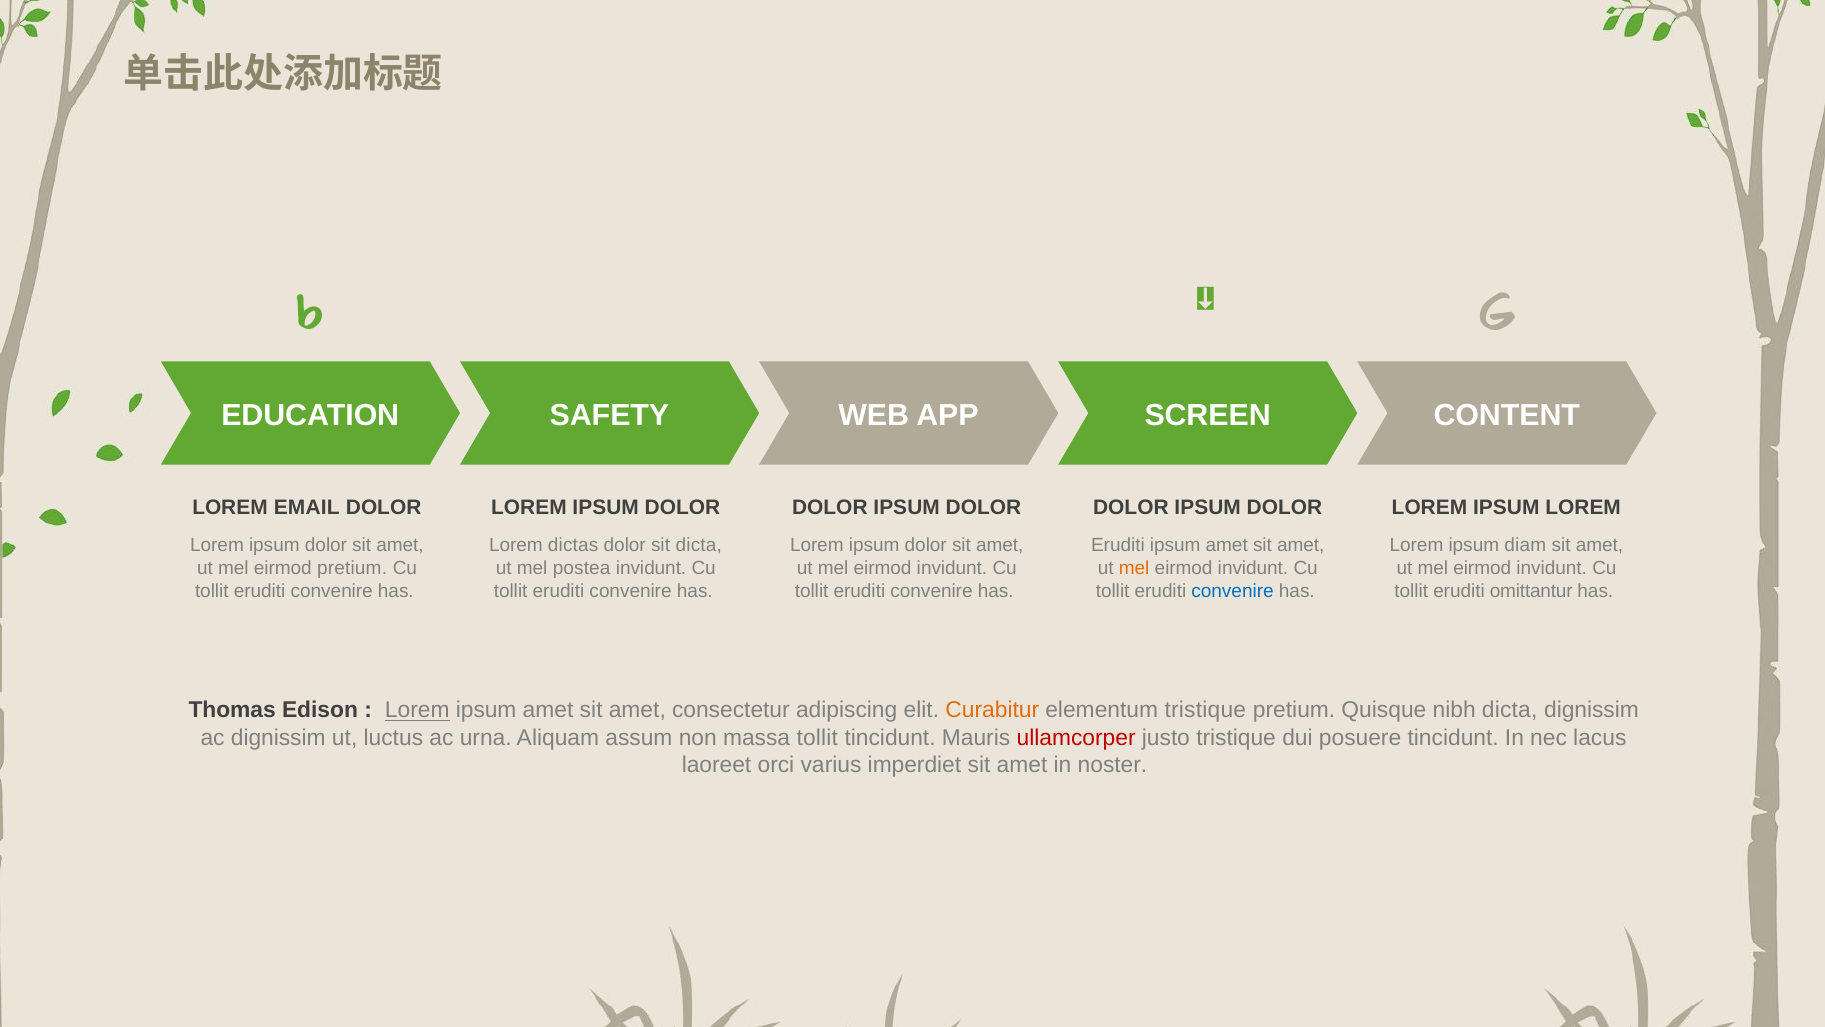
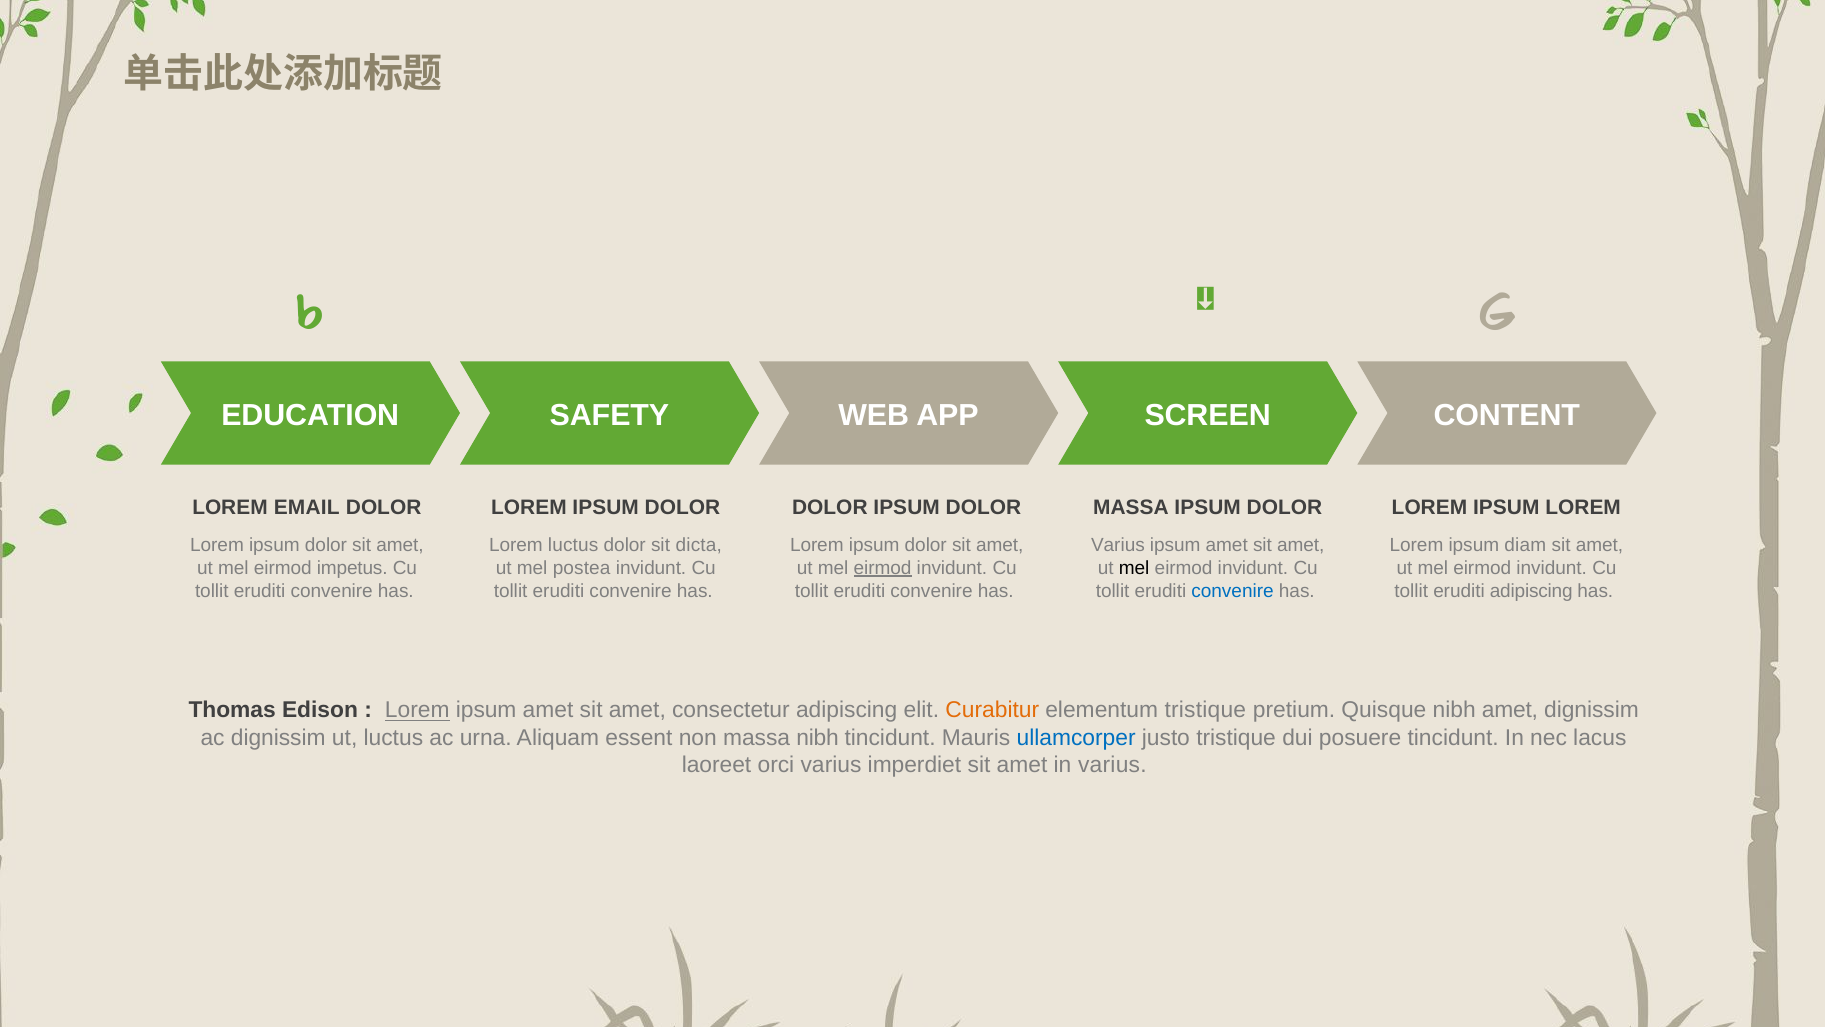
DOLOR at (1131, 508): DOLOR -> MASSA
Lorem dictas: dictas -> luctus
Eruditi at (1118, 545): Eruditi -> Varius
eirmod pretium: pretium -> impetus
eirmod at (883, 568) underline: none -> present
mel at (1134, 568) colour: orange -> black
eruditi omittantur: omittantur -> adipiscing
nibh dicta: dicta -> amet
assum: assum -> essent
massa tollit: tollit -> nibh
ullamcorper colour: red -> blue
in noster: noster -> varius
